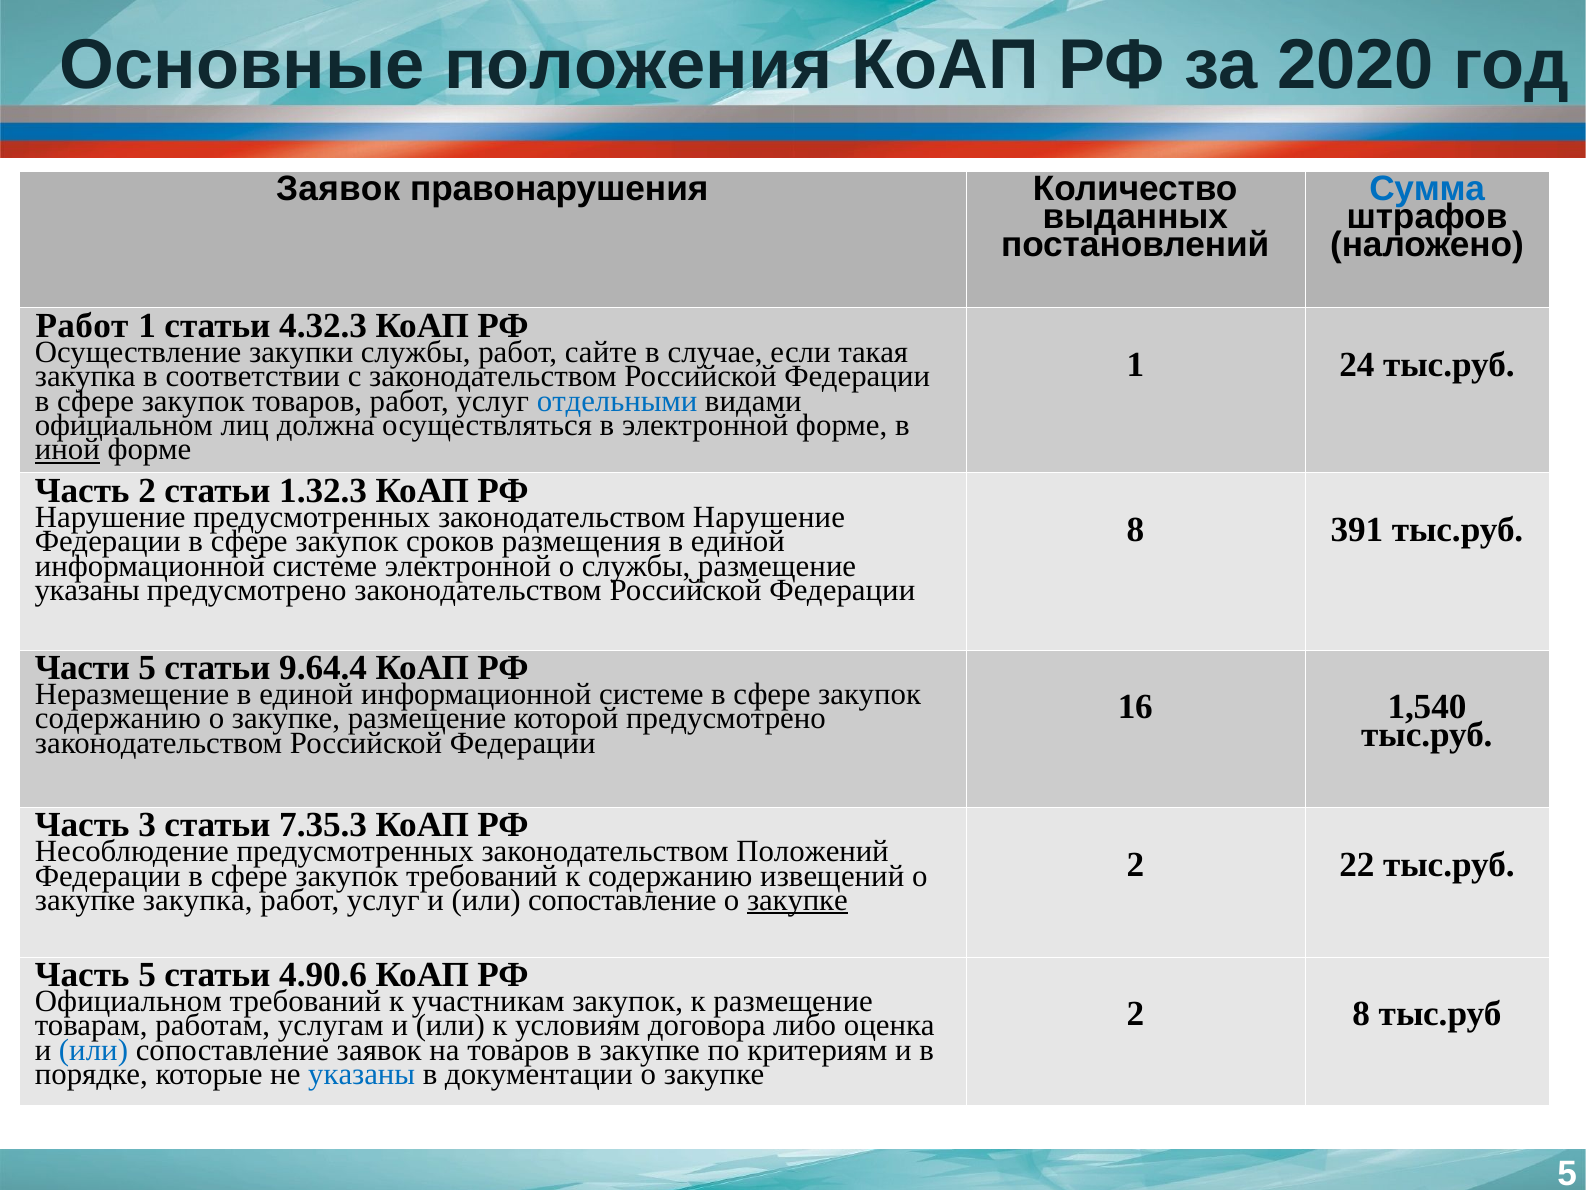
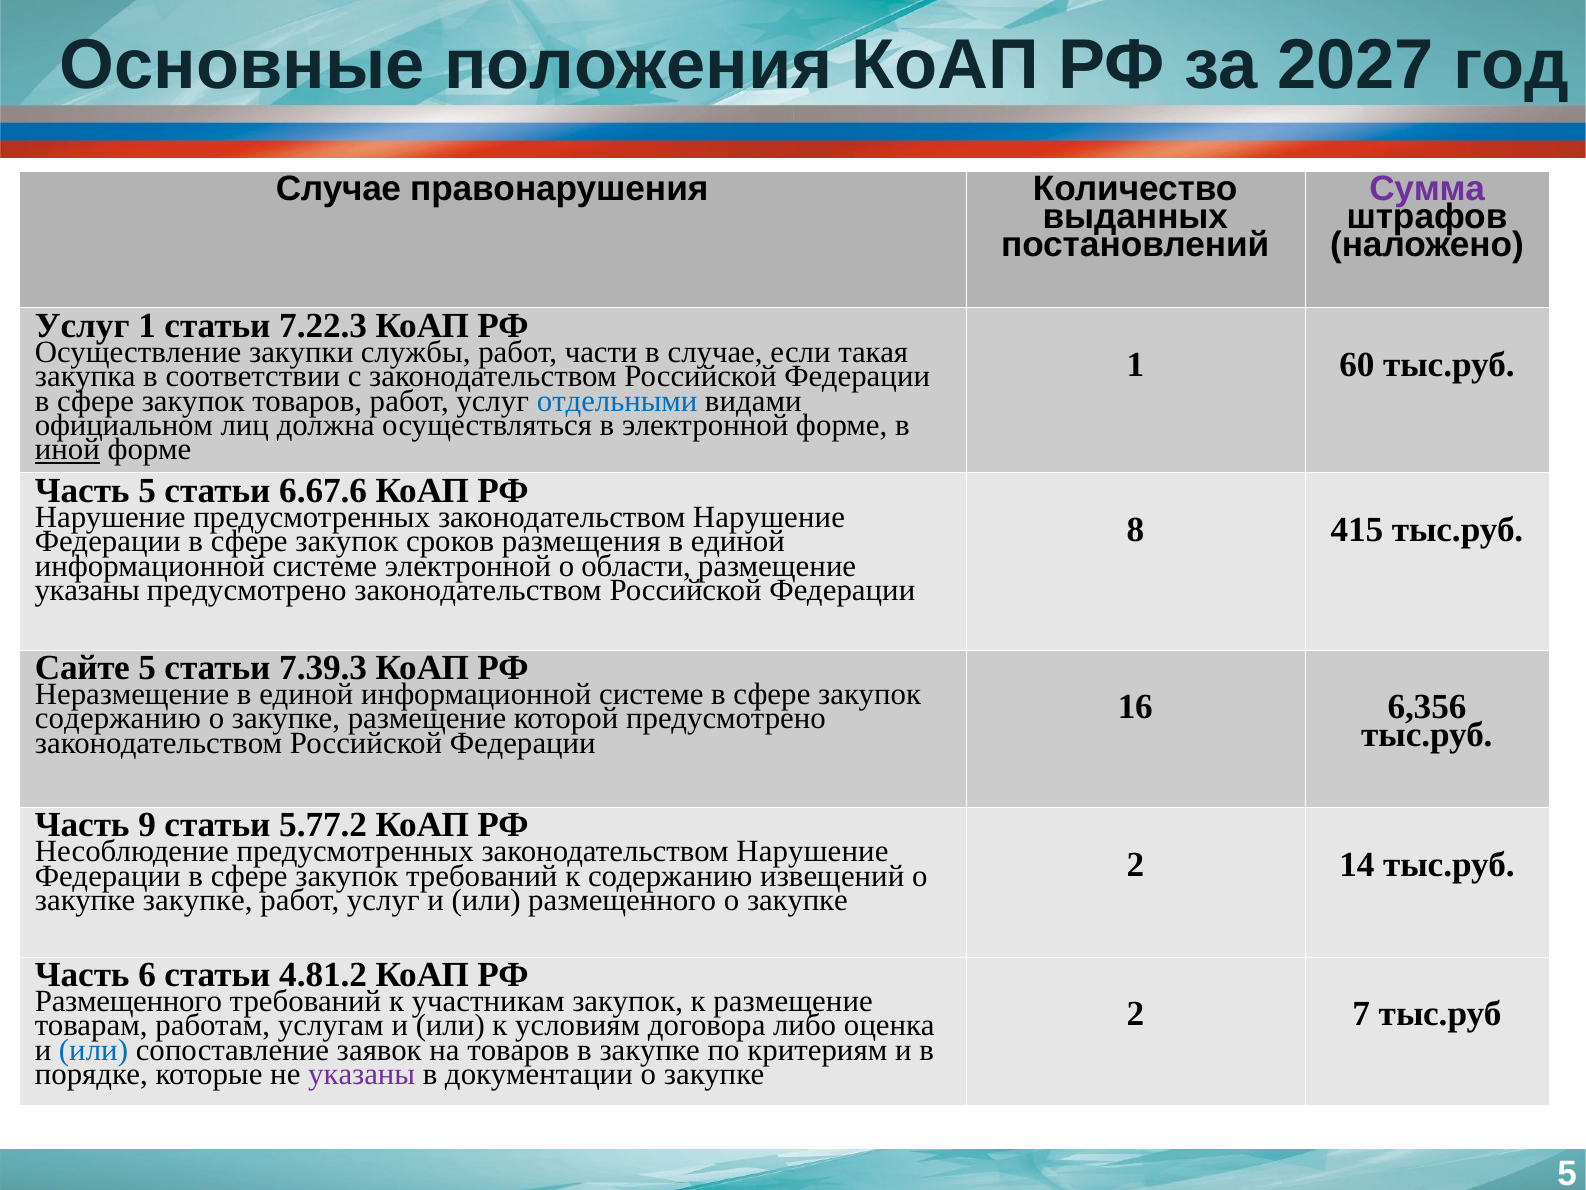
2020: 2020 -> 2027
Заявок at (338, 189): Заявок -> Случае
Сумма colour: blue -> purple
Работ at (82, 326): Работ -> Услуг
4.32.3: 4.32.3 -> 7.22.3
сайте: сайте -> части
24: 24 -> 60
Часть 2: 2 -> 5
1.32.3: 1.32.3 -> 6.67.6
391: 391 -> 415
о службы: службы -> области
Части: Части -> Сайте
9.64.4: 9.64.4 -> 7.39.3
1,540: 1,540 -> 6,356
3: 3 -> 9
7.35.3: 7.35.3 -> 5.77.2
Несоблюдение предусмотренных законодательством Положений: Положений -> Нарушение
22: 22 -> 14
закупке закупка: закупка -> закупке
услуг и или сопоставление: сопоставление -> размещенного
закупке at (797, 900) underline: present -> none
Часть 5: 5 -> 6
4.90.6: 4.90.6 -> 4.81.2
Официальном at (128, 1001): Официальном -> Размещенного
2 8: 8 -> 7
указаны at (362, 1074) colour: blue -> purple
